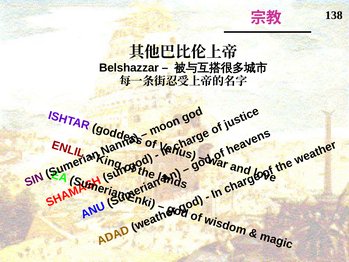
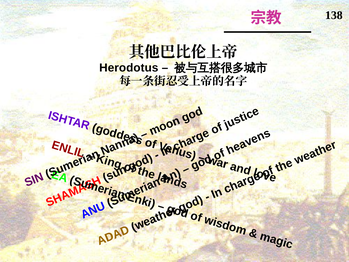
Belshazzar: Belshazzar -> Herodotus
